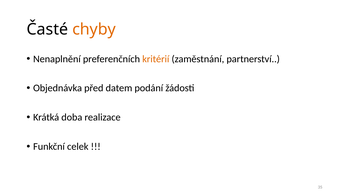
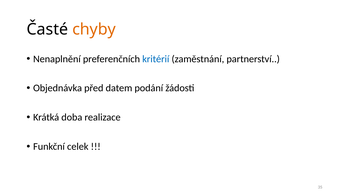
kritérií colour: orange -> blue
